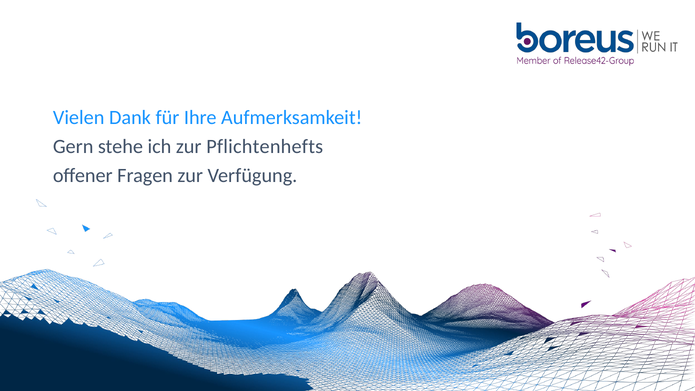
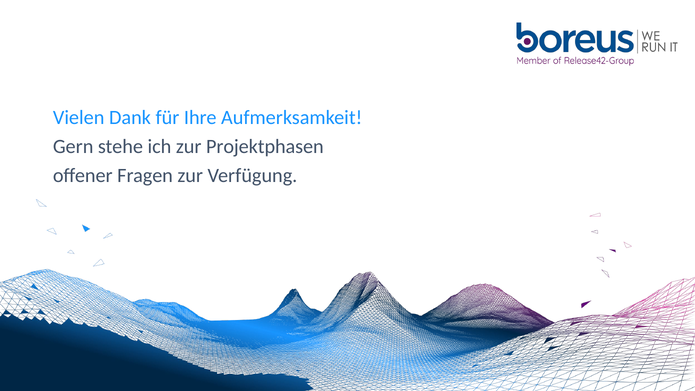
Pflichtenhefts: Pflichtenhefts -> Projektphasen
